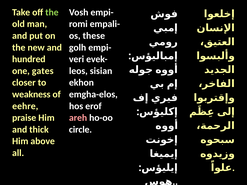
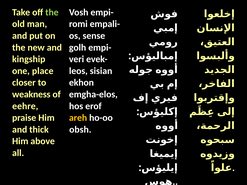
these: these -> sense
hundred: hundred -> kingship
gates: gates -> place
areh colour: pink -> yellow
circle: circle -> obsh
